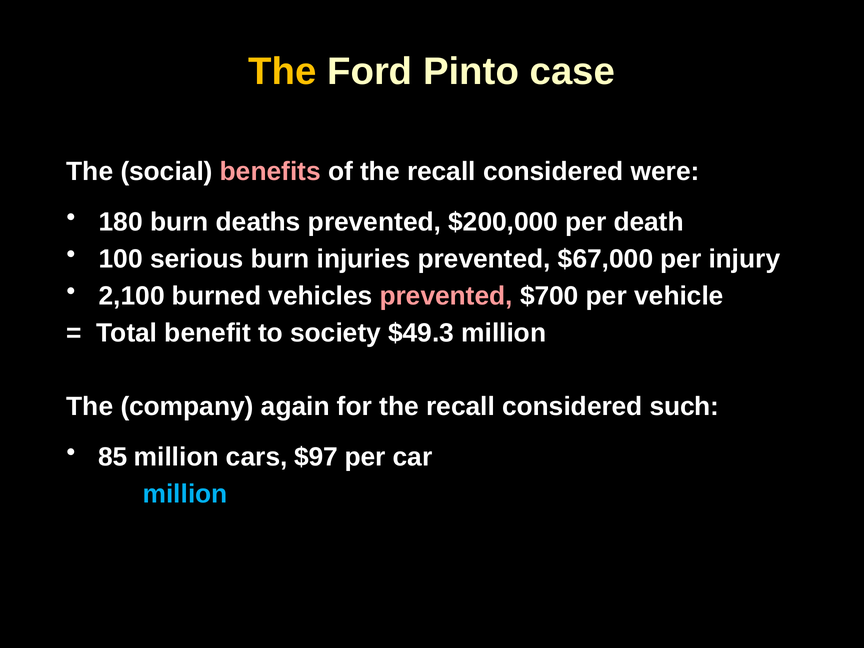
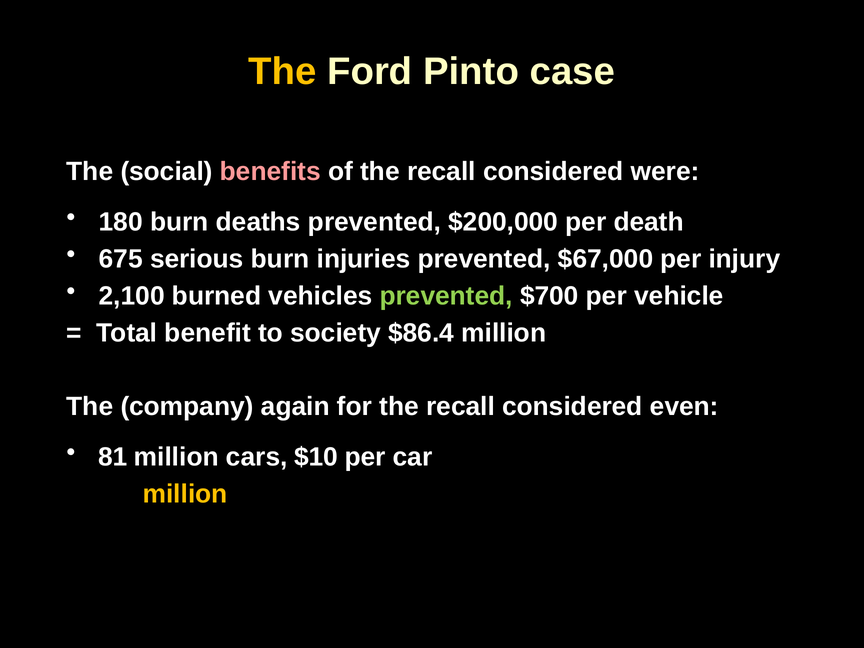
100: 100 -> 675
prevented at (446, 296) colour: pink -> light green
$49.3: $49.3 -> $86.4
such: such -> even
85: 85 -> 81
$97: $97 -> $10
million at (185, 494) colour: light blue -> yellow
